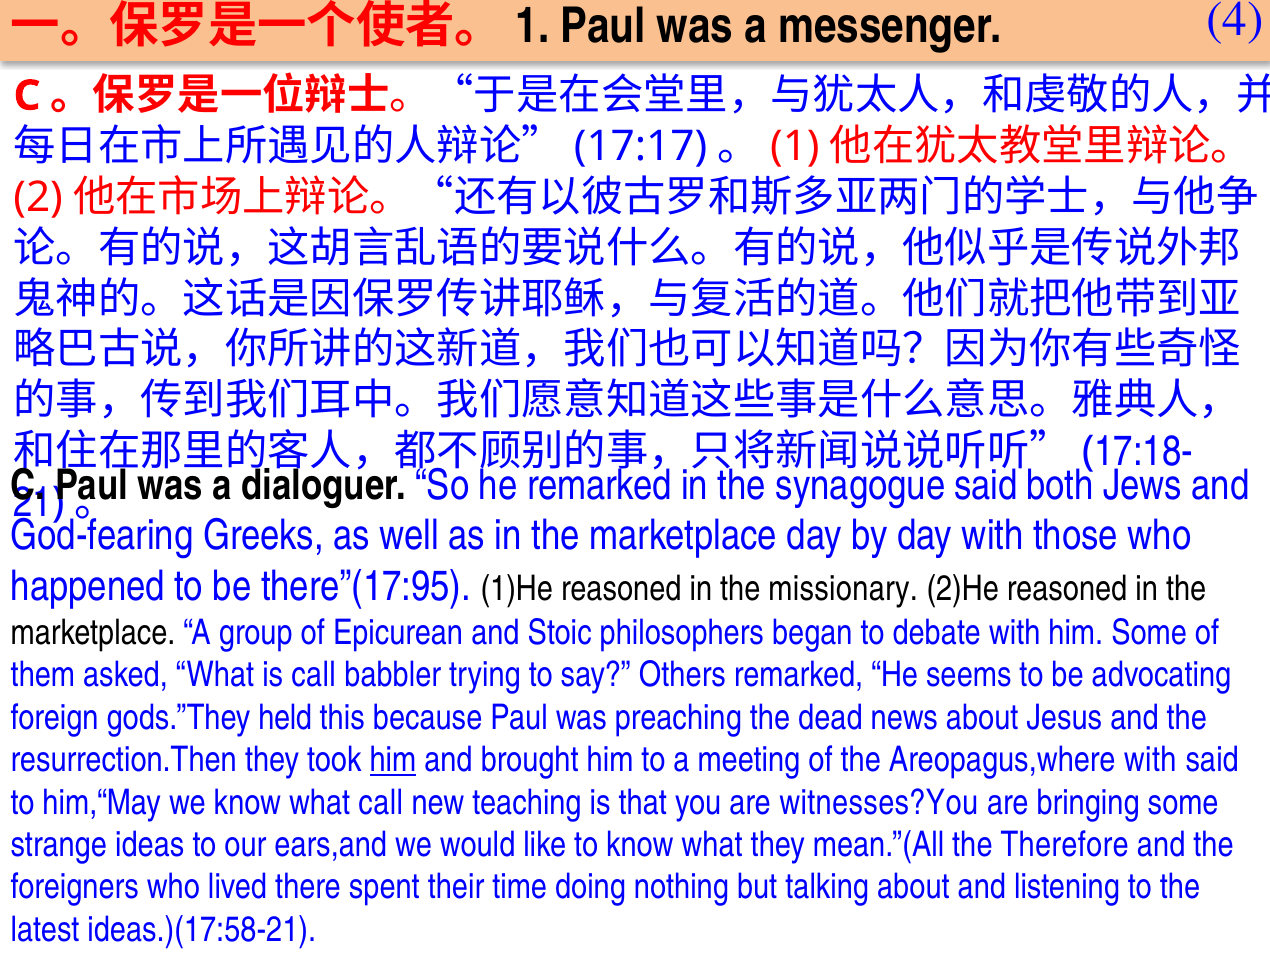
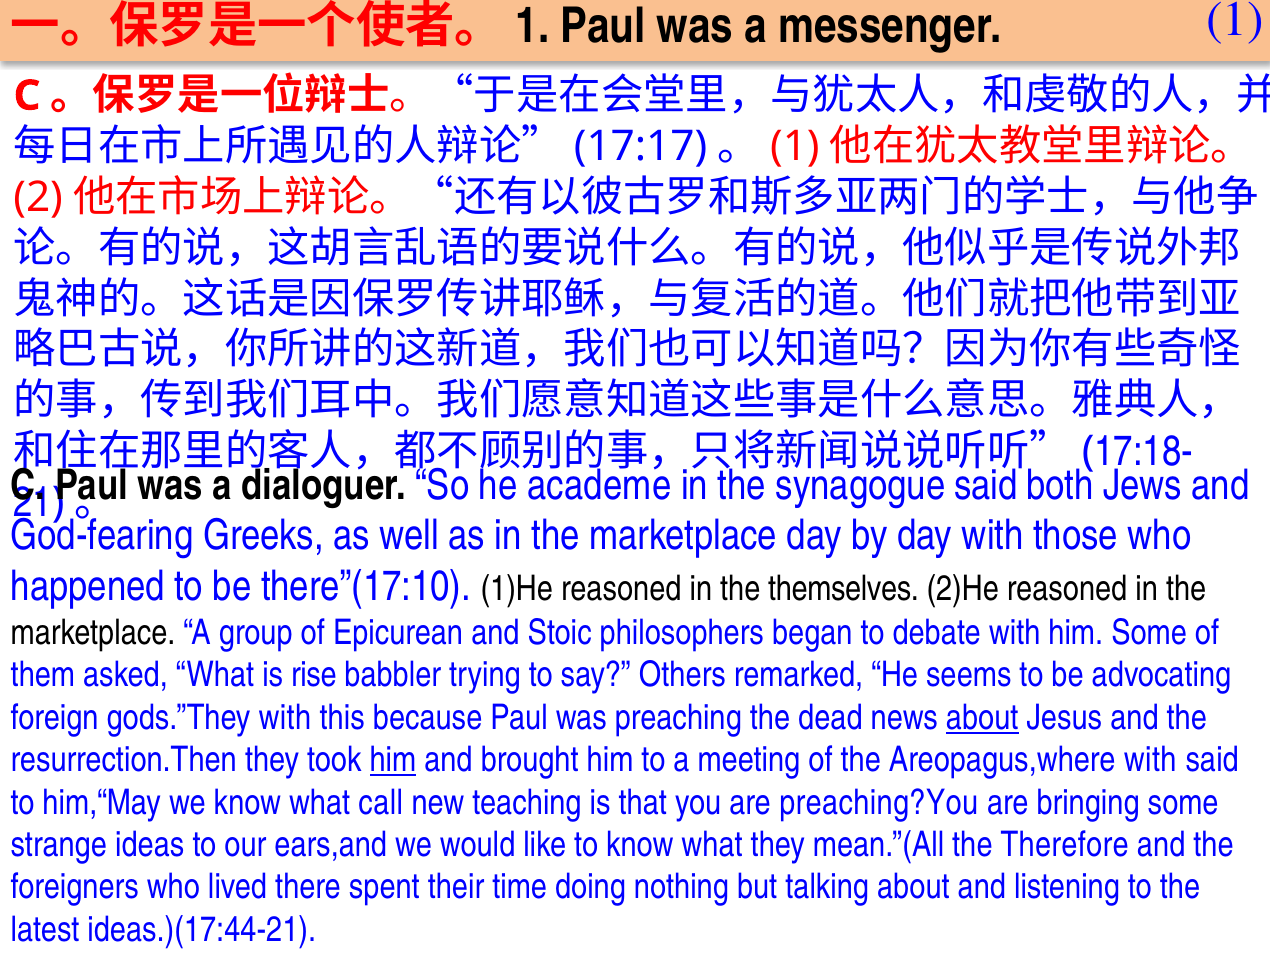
messenger 4: 4 -> 1
he remarked: remarked -> academe
there”(17:95: there”(17:95 -> there”(17:10
missionary: missionary -> themselves
is call: call -> rise
gods.”They held: held -> with
about at (982, 717) underline: none -> present
witnesses?You: witnesses?You -> preaching?You
ideas.)(17:58-21: ideas.)(17:58-21 -> ideas.)(17:44-21
